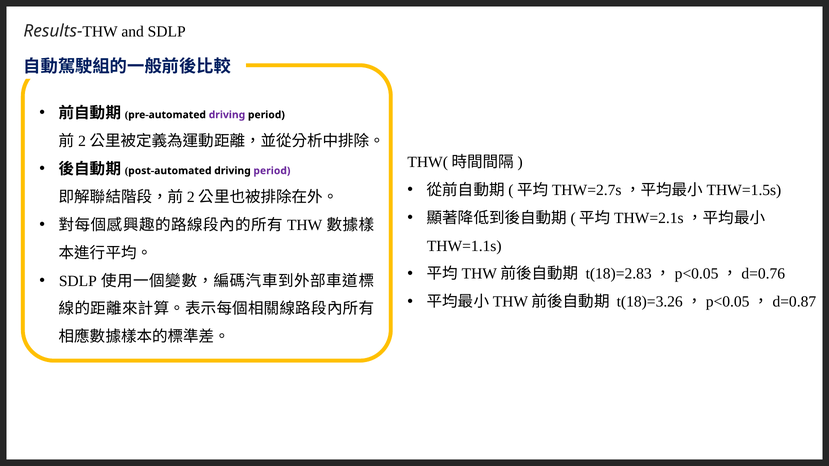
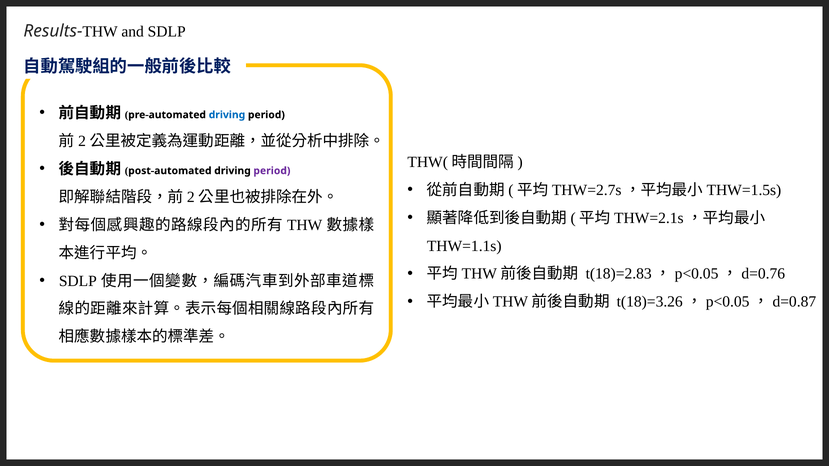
driving at (227, 115) colour: purple -> blue
